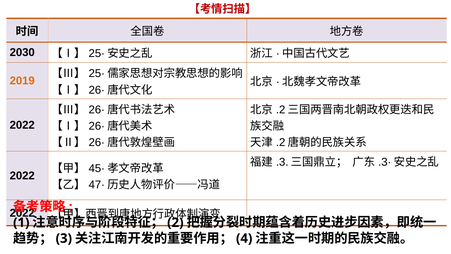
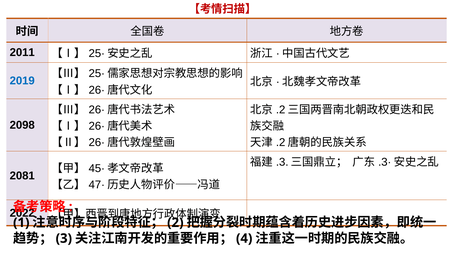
2030: 2030 -> 2011
2019 colour: orange -> blue
2022 at (22, 125): 2022 -> 2098
2022 at (22, 175): 2022 -> 2081
